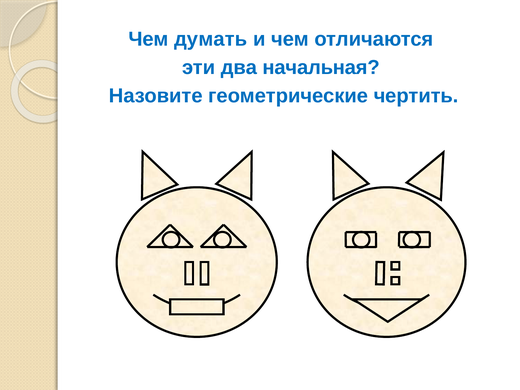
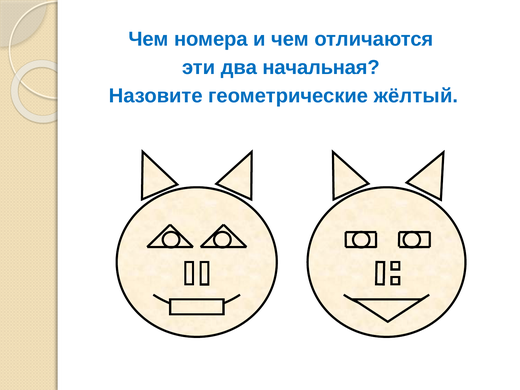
думать: думать -> номера
чертить: чертить -> жёлтый
